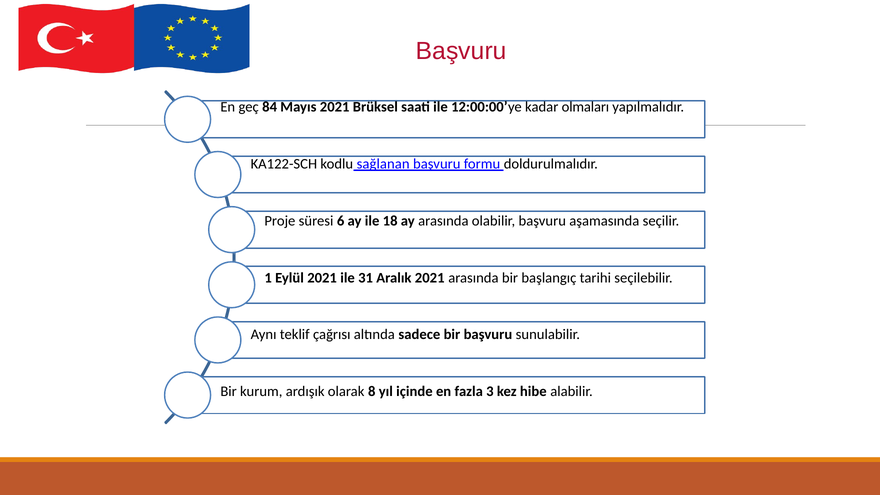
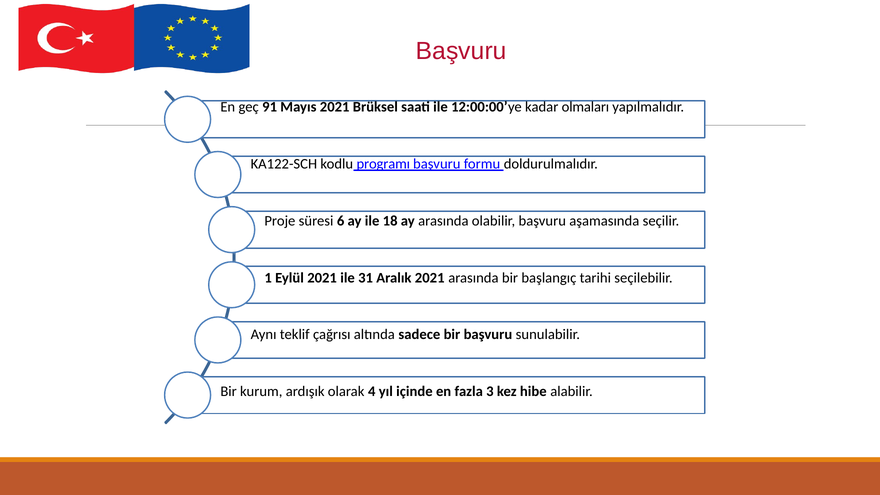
84: 84 -> 91
sağlanan: sağlanan -> programı
8: 8 -> 4
